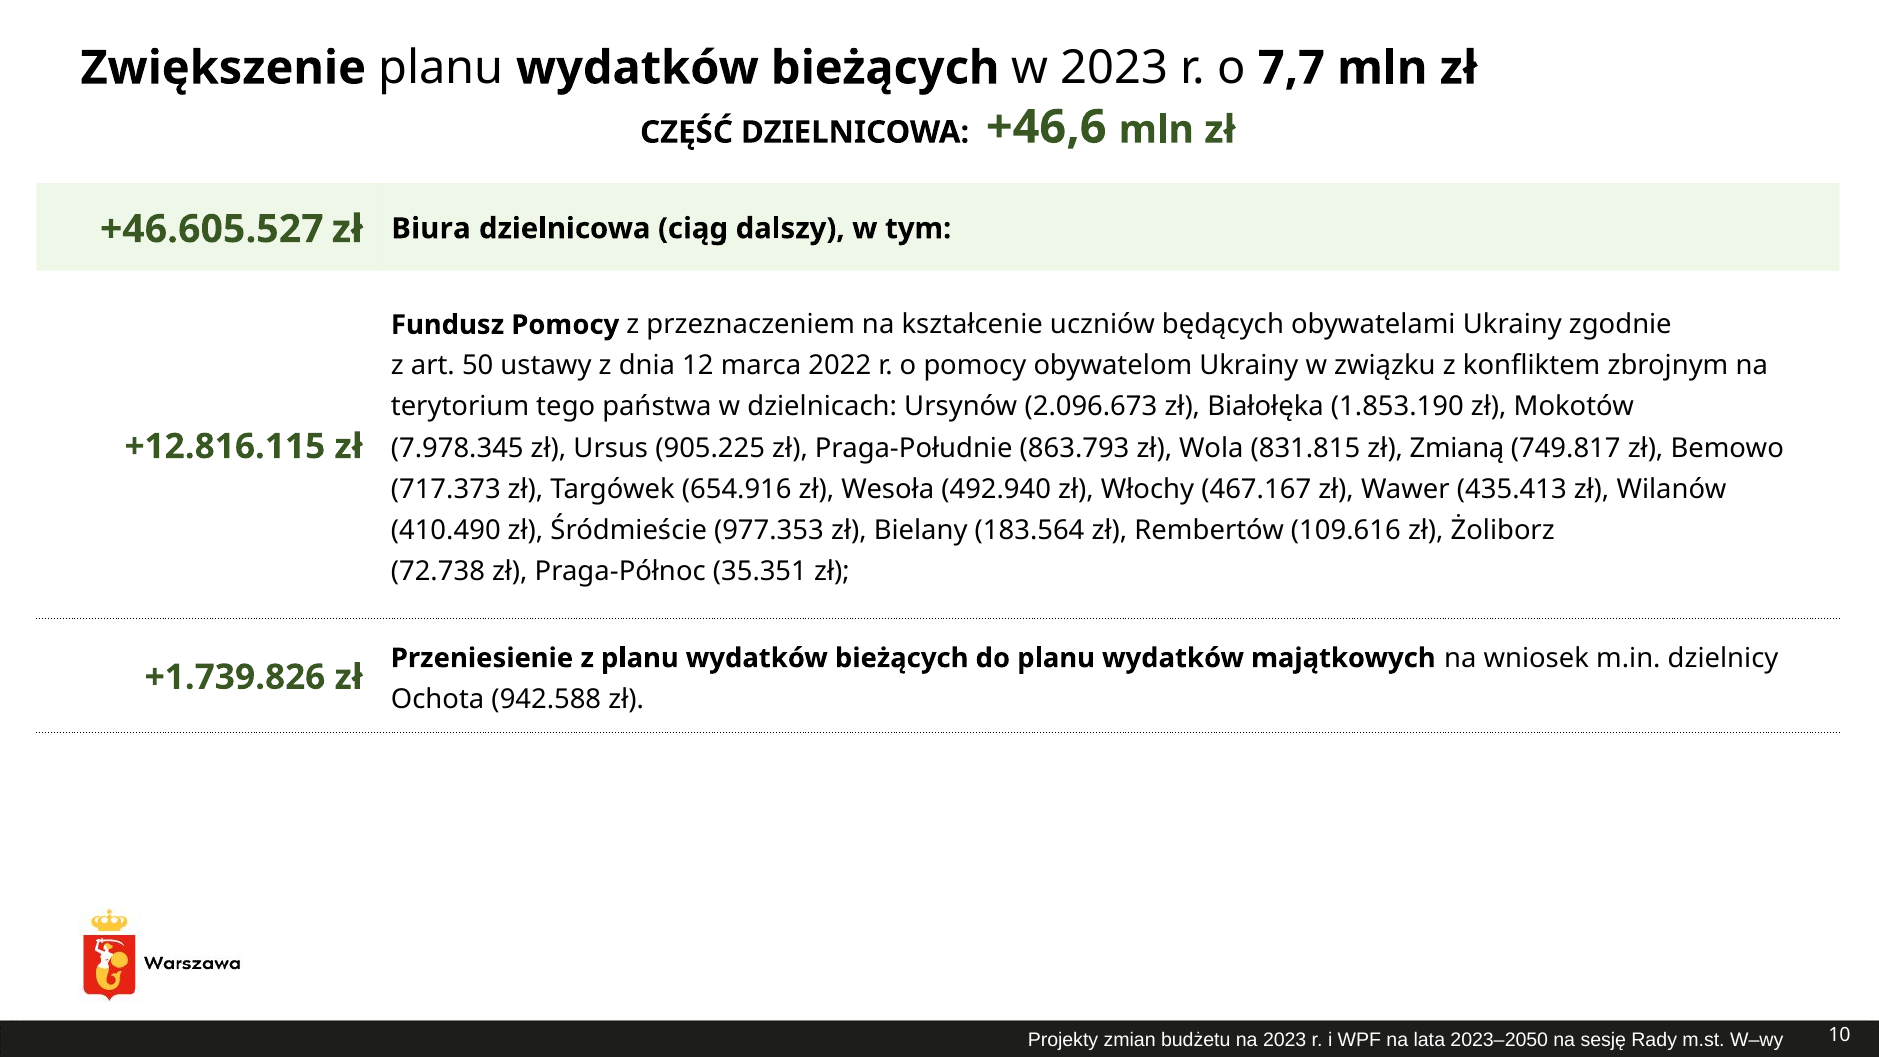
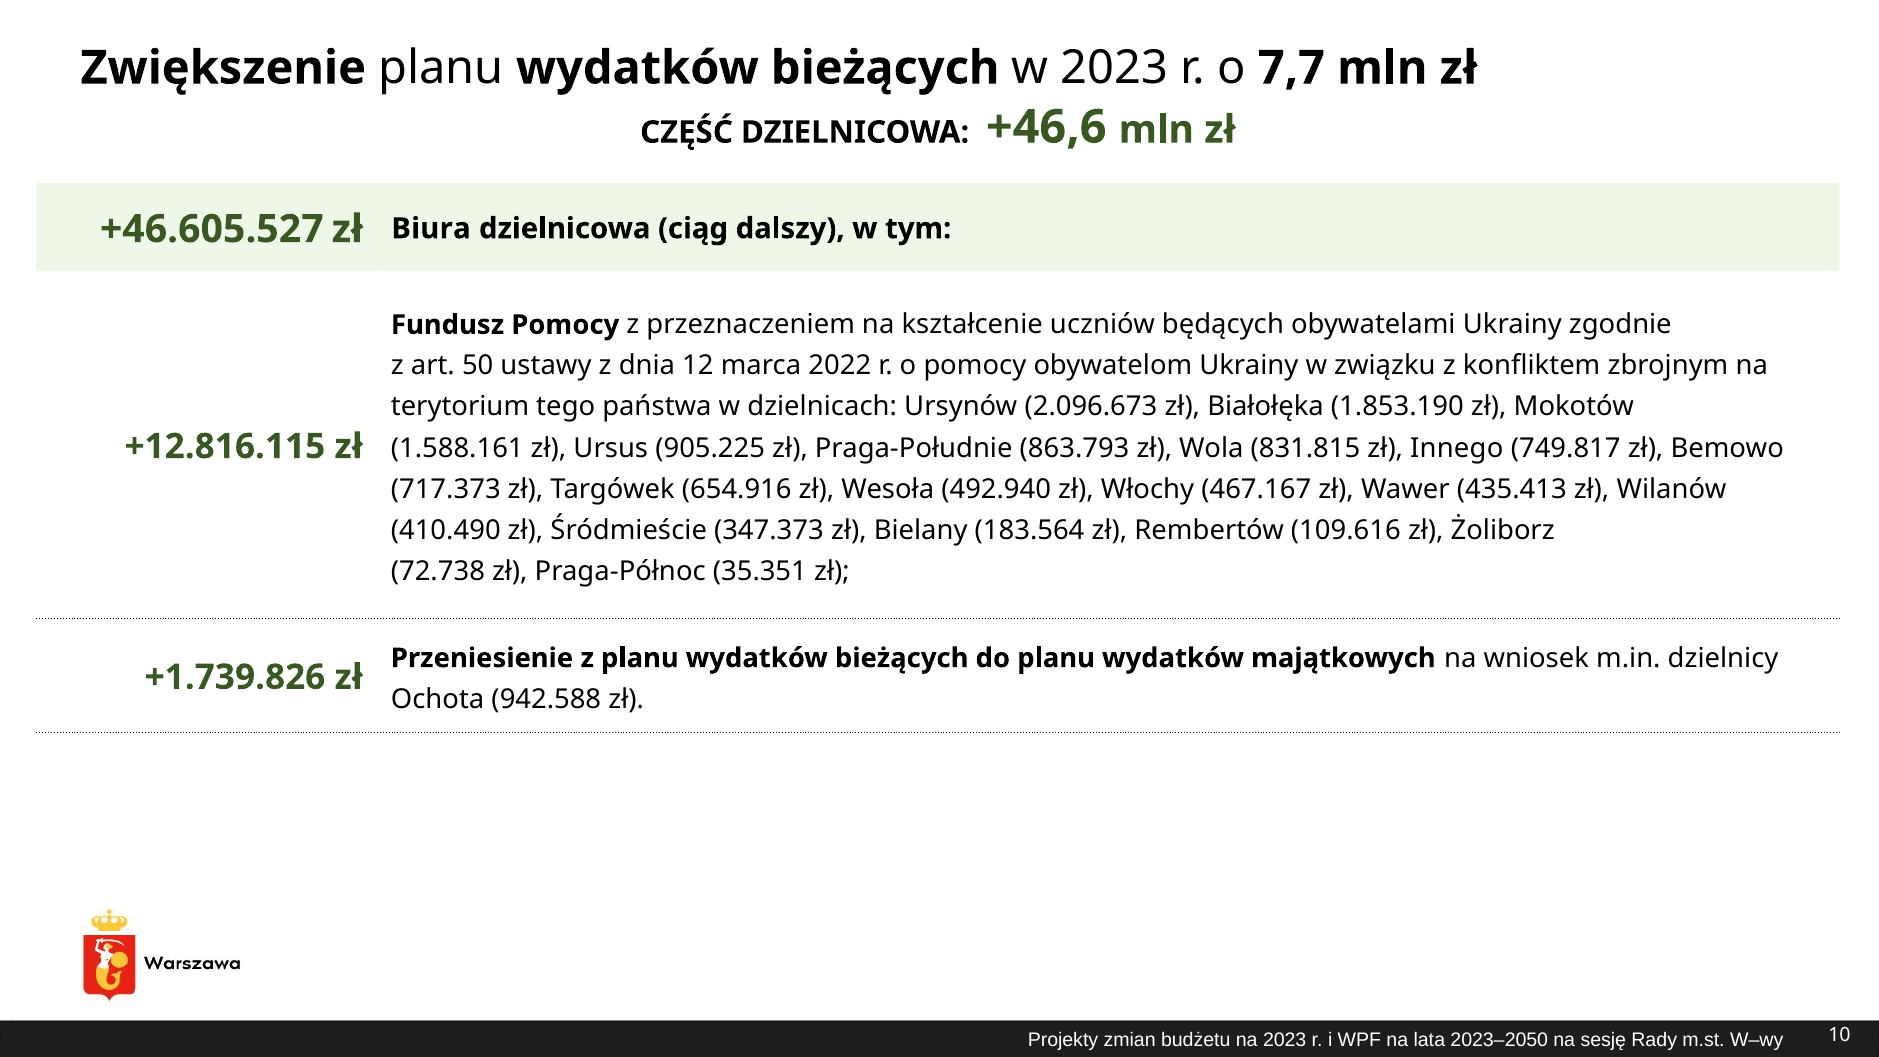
7.978.345: 7.978.345 -> 1.588.161
Zmianą: Zmianą -> Innego
977.353: 977.353 -> 347.373
